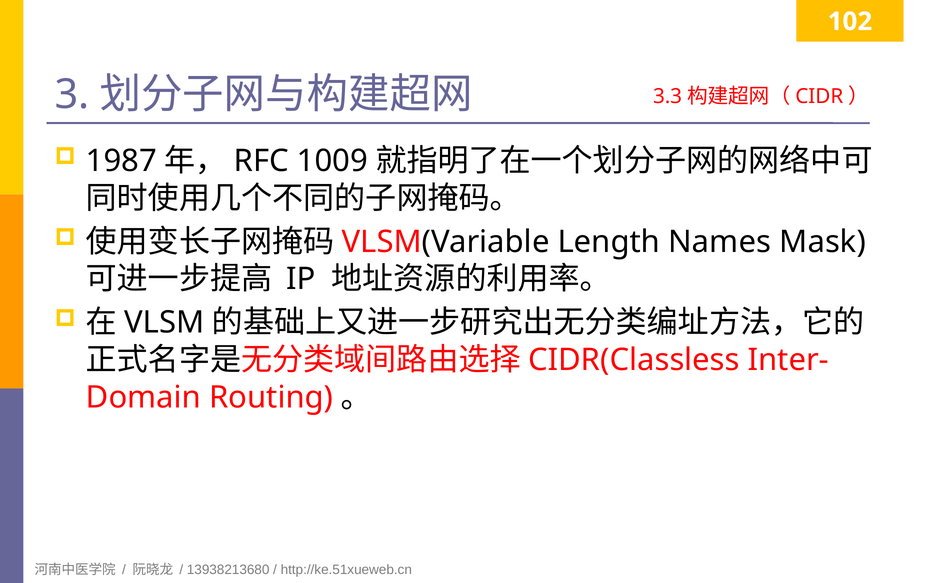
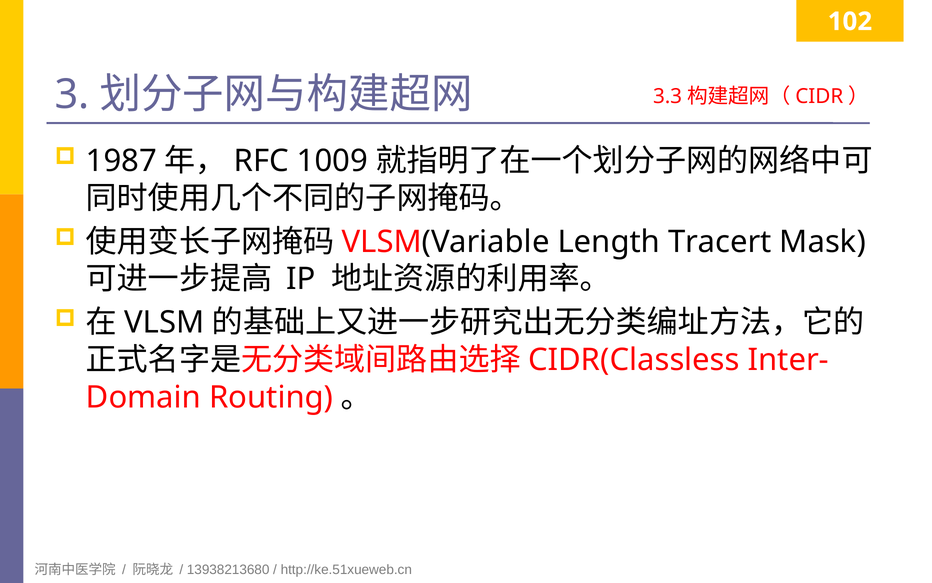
Names: Names -> Tracert
